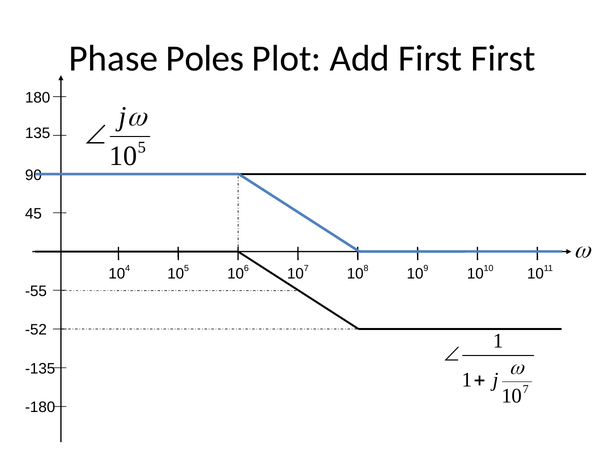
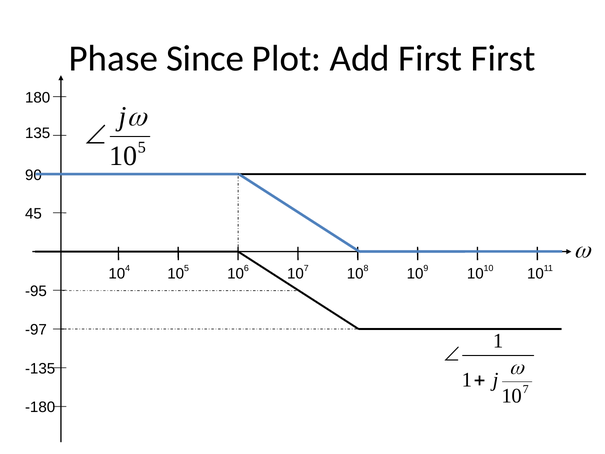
Poles: Poles -> Since
-55: -55 -> -95
-52: -52 -> -97
